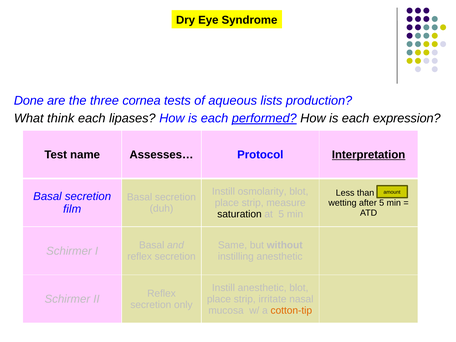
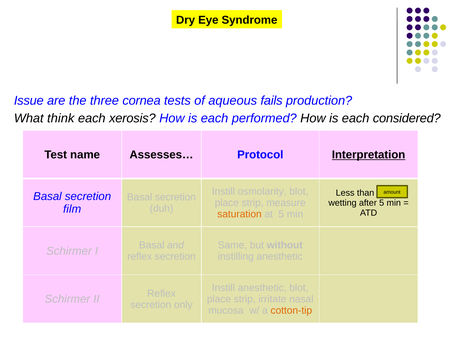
Done: Done -> Issue
lists: lists -> fails
lipases: lipases -> xerosis
performed underline: present -> none
expression: expression -> considered
saturation colour: black -> orange
